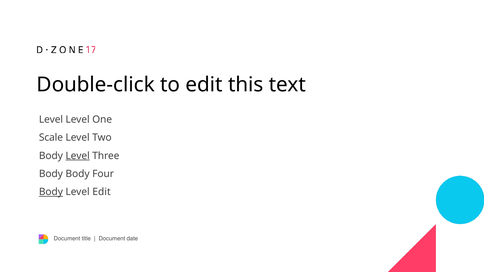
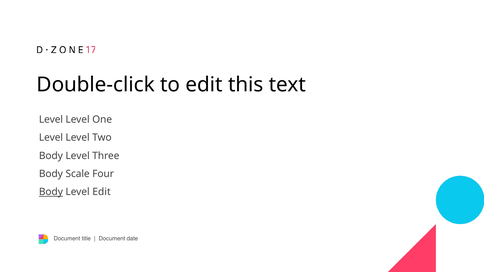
Scale at (51, 138): Scale -> Level
Level at (78, 156) underline: present -> none
Body Body: Body -> Scale
